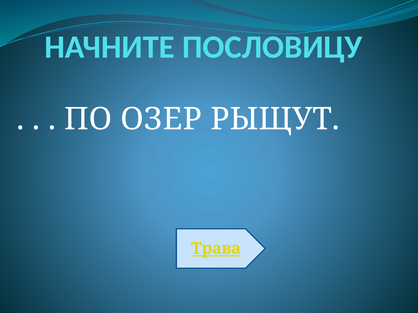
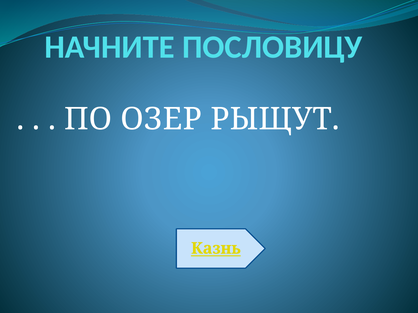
Трава: Трава -> Казнь
